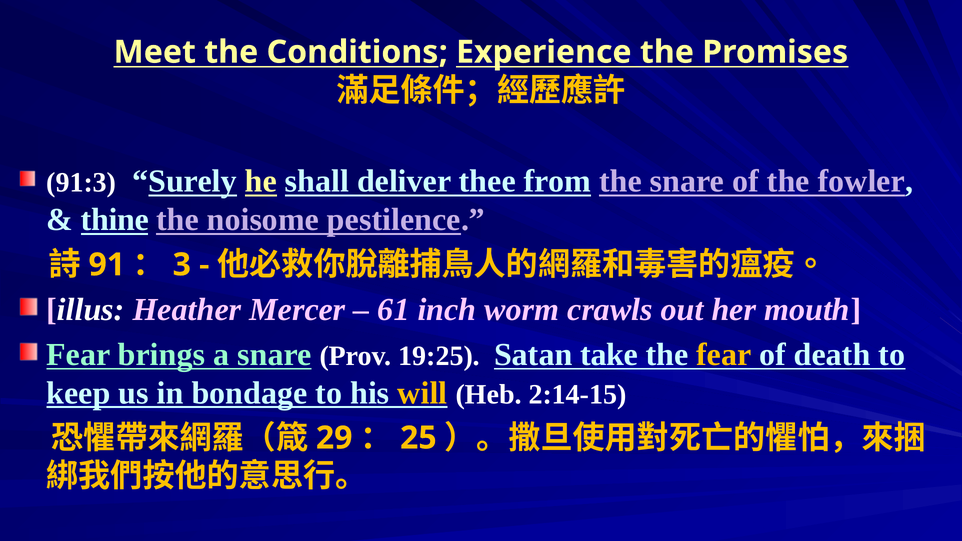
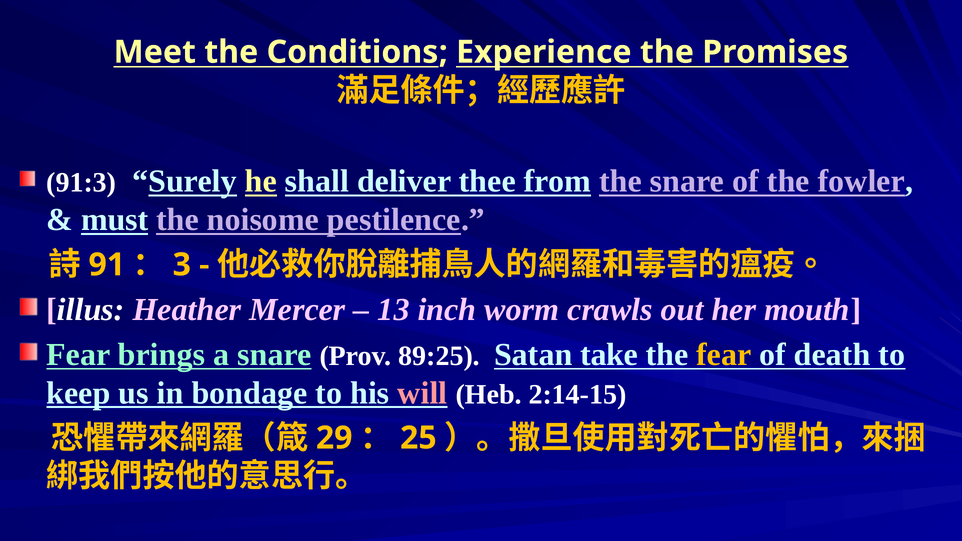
thine: thine -> must
61: 61 -> 13
19:25: 19:25 -> 89:25
will colour: yellow -> pink
